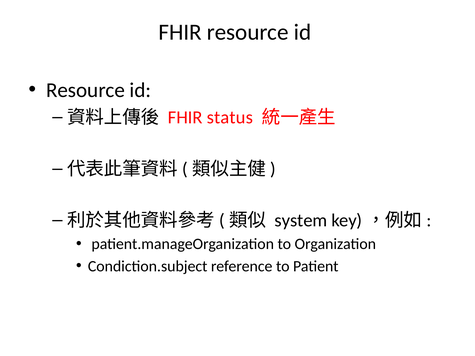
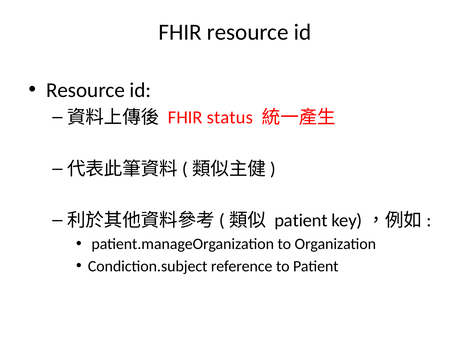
system at (301, 221): system -> patient
